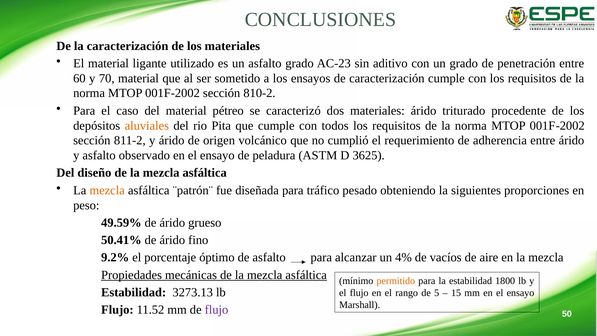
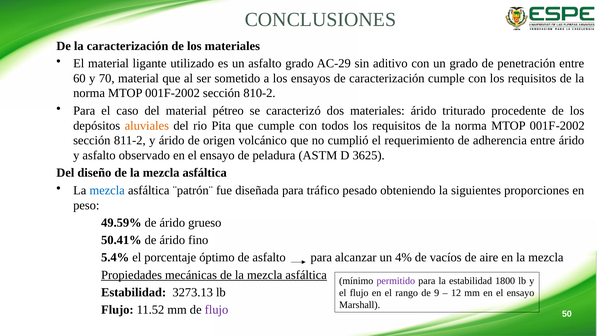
AC-23: AC-23 -> AC-29
mezcla at (107, 190) colour: orange -> blue
9.2%: 9.2% -> 5.4%
permitido colour: orange -> purple
5: 5 -> 9
15: 15 -> 12
